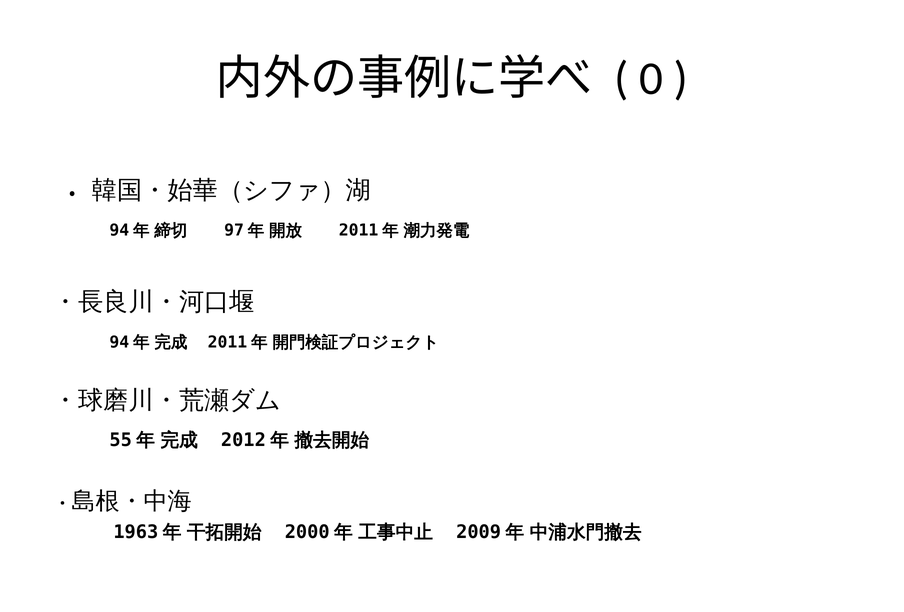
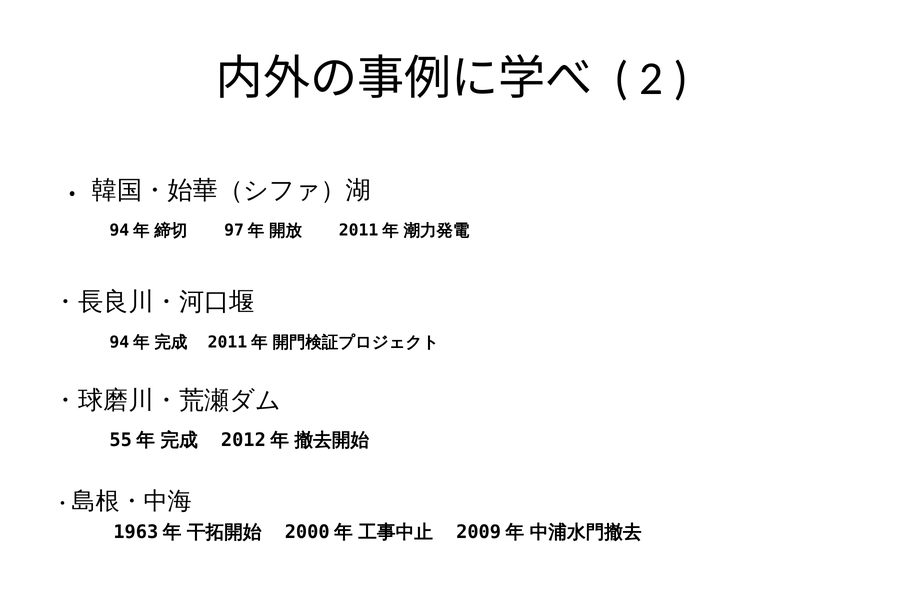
0: 0 -> 2
